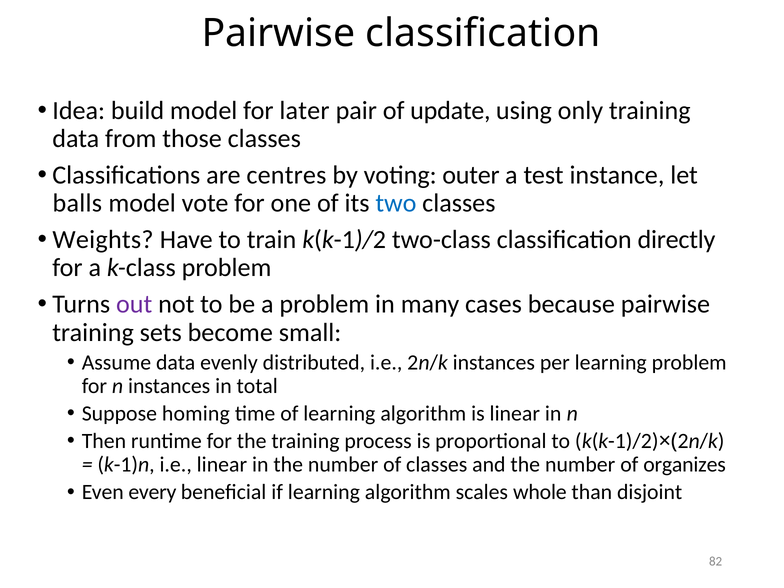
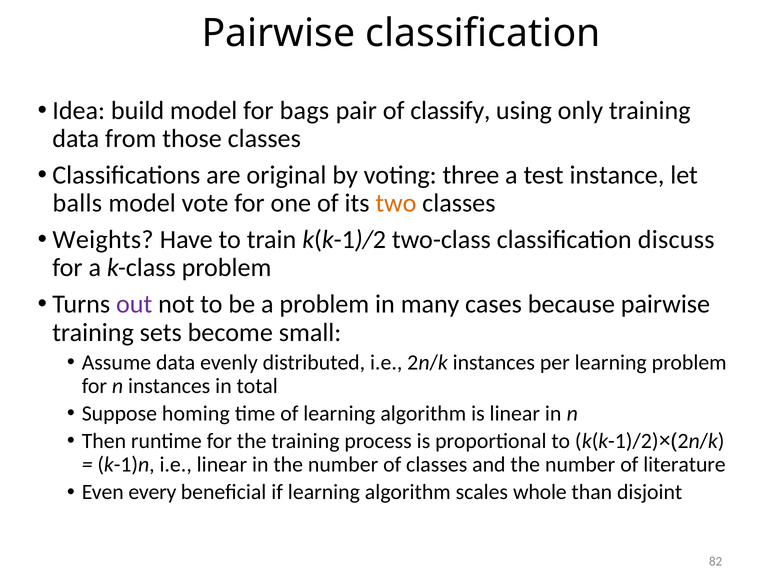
later: later -> bags
update: update -> classify
centres: centres -> original
outer: outer -> three
two colour: blue -> orange
directly: directly -> discuss
organizes: organizes -> literature
